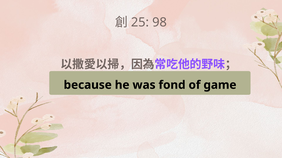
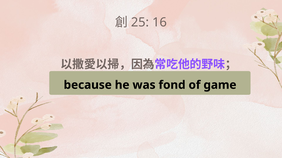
98: 98 -> 16
